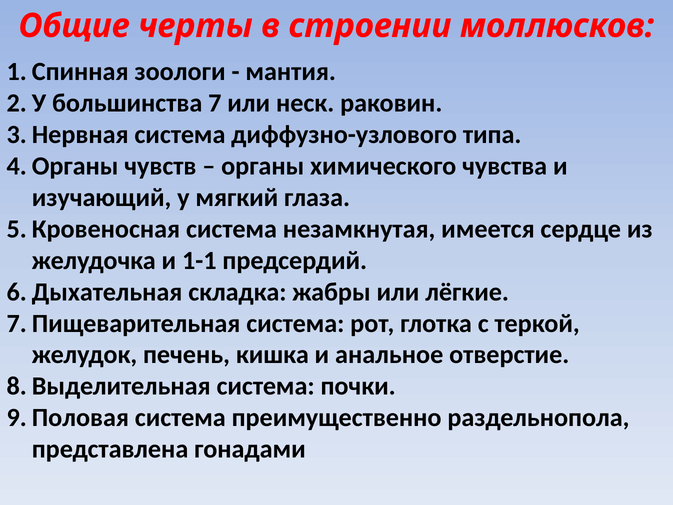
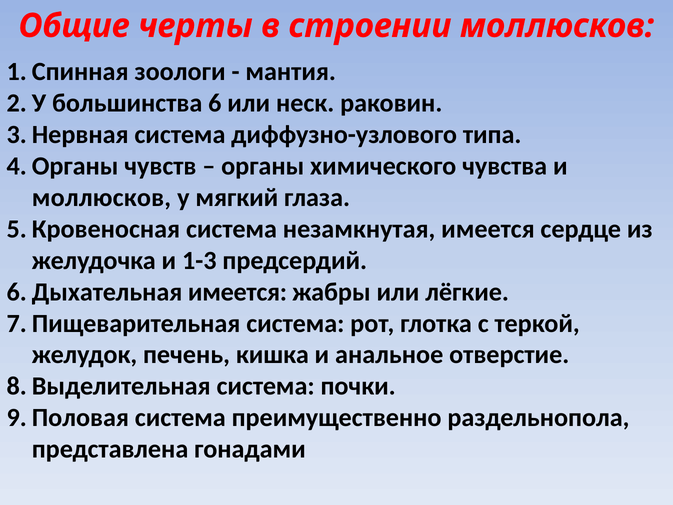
7: 7 -> 6
изучающий at (102, 198): изучающий -> моллюсков
1-1: 1-1 -> 1-3
складка at (237, 292): складка -> имеется
